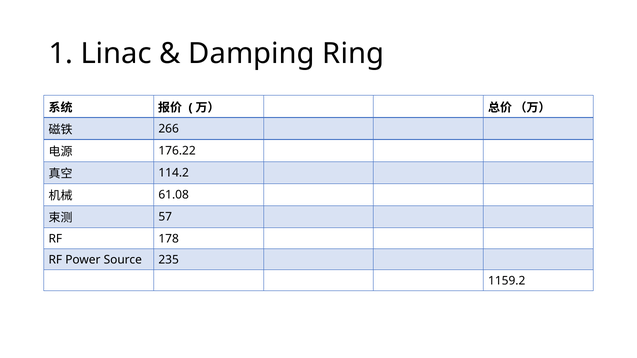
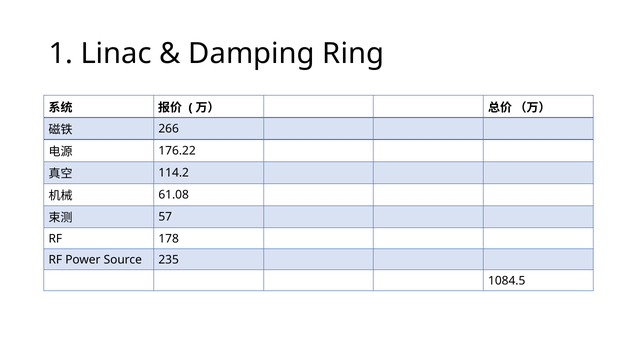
1159.2: 1159.2 -> 1084.5
